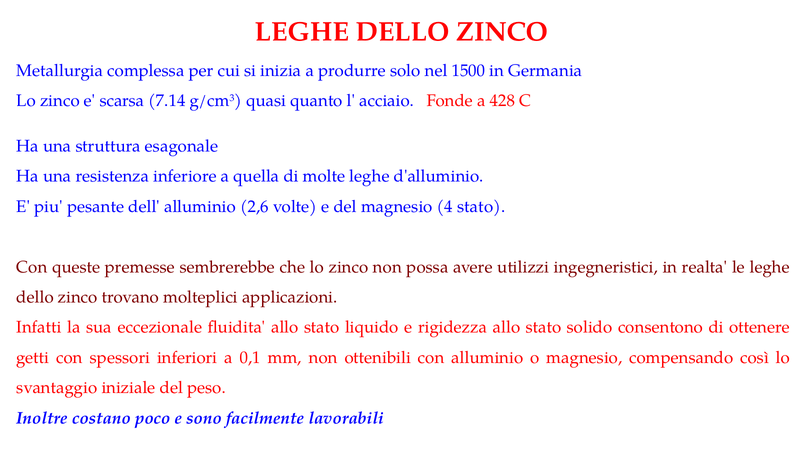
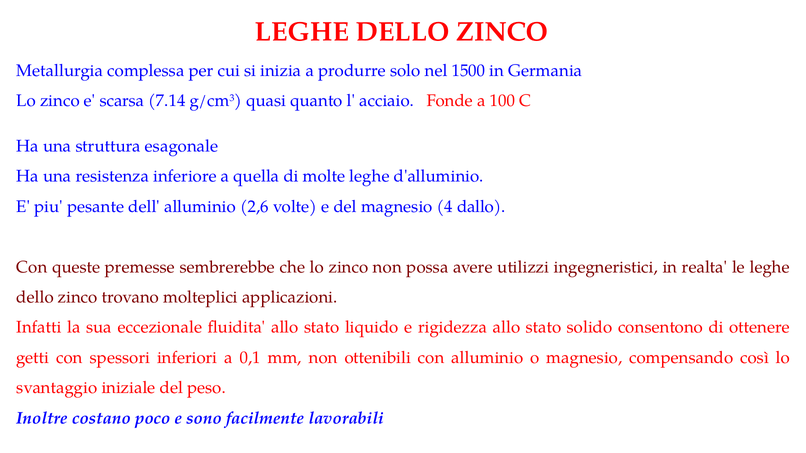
428: 428 -> 100
4 stato: stato -> dallo
